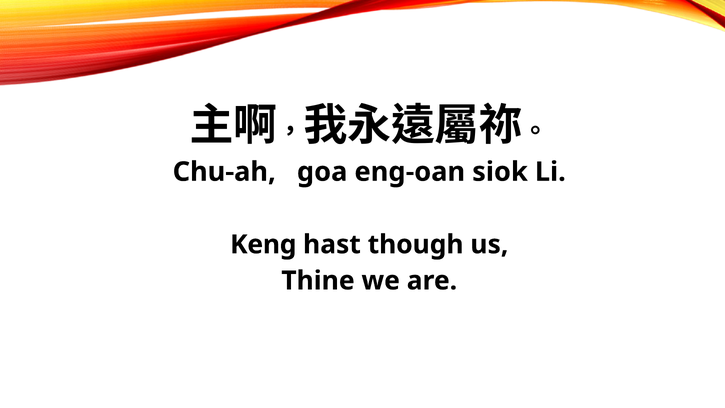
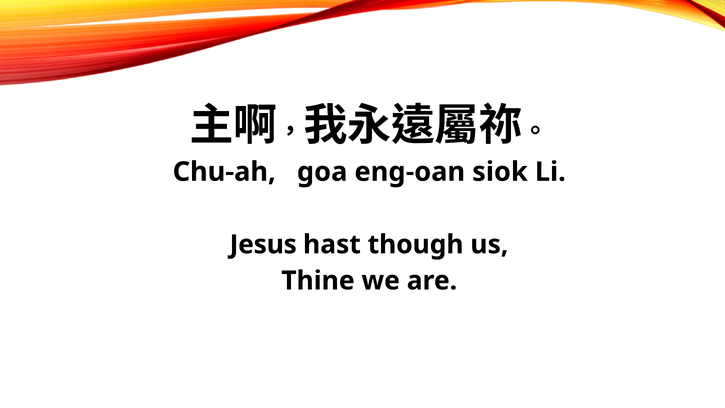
Keng: Keng -> Jesus
